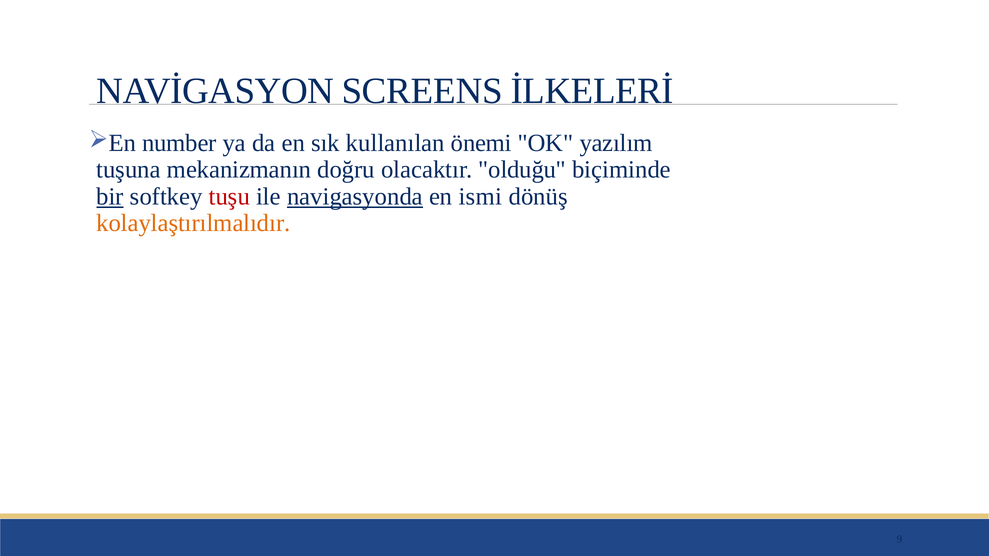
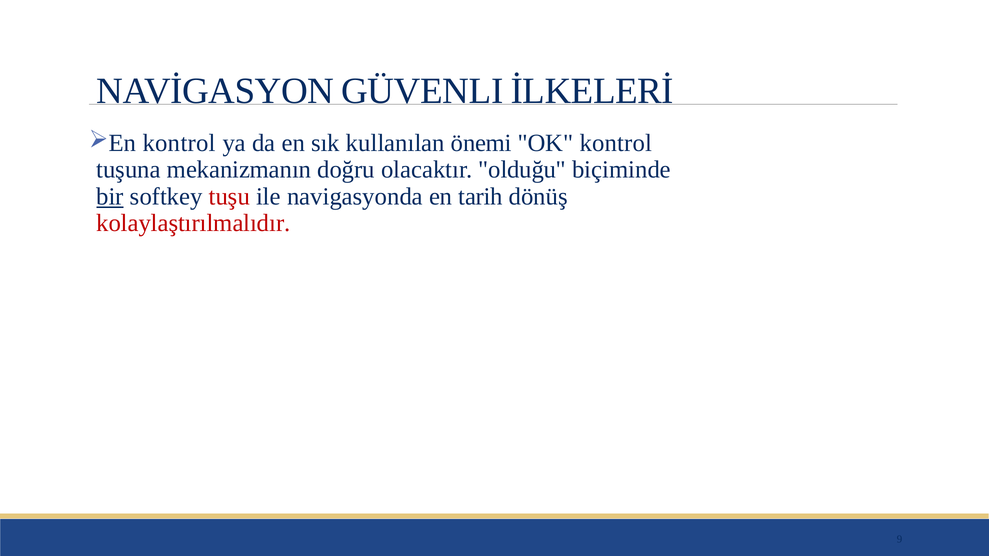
SCREENS: SCREENS -> GÜVENLI
number at (179, 143): number -> kontrol
OK yazılım: yazılım -> kontrol
navigasyonda underline: present -> none
ismi: ismi -> tarih
kolaylaştırılmalıdır colour: orange -> red
